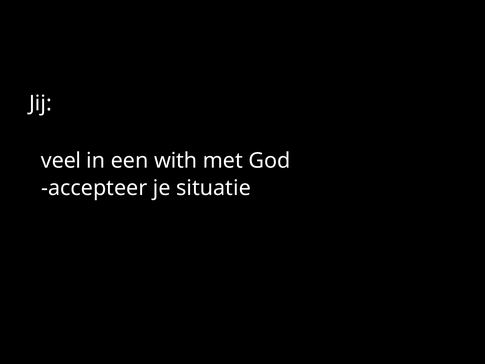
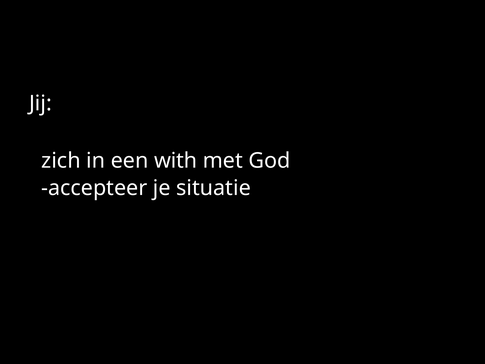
veel: veel -> zich
